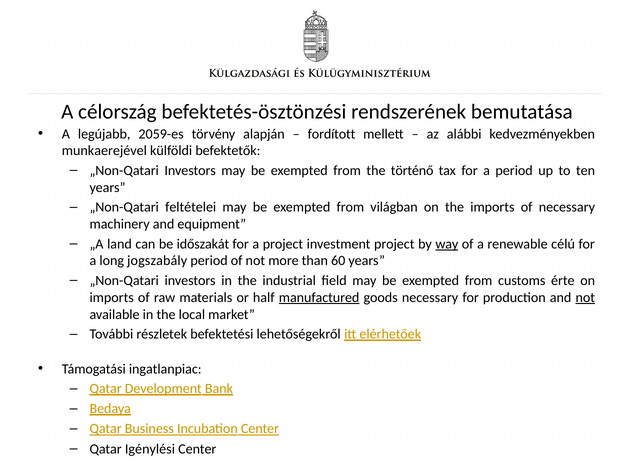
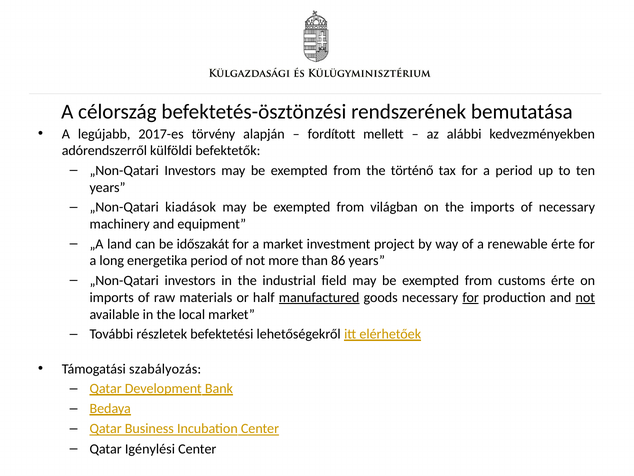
2059-es: 2059-es -> 2017-es
munkaerejével: munkaerejével -> adórendszerről
feltételei: feltételei -> kiadások
a project: project -> market
way underline: present -> none
renewable célú: célú -> érte
jogszabály: jogszabály -> energetika
60: 60 -> 86
for at (471, 297) underline: none -> present
ingatlanpiac: ingatlanpiac -> szabályozás
